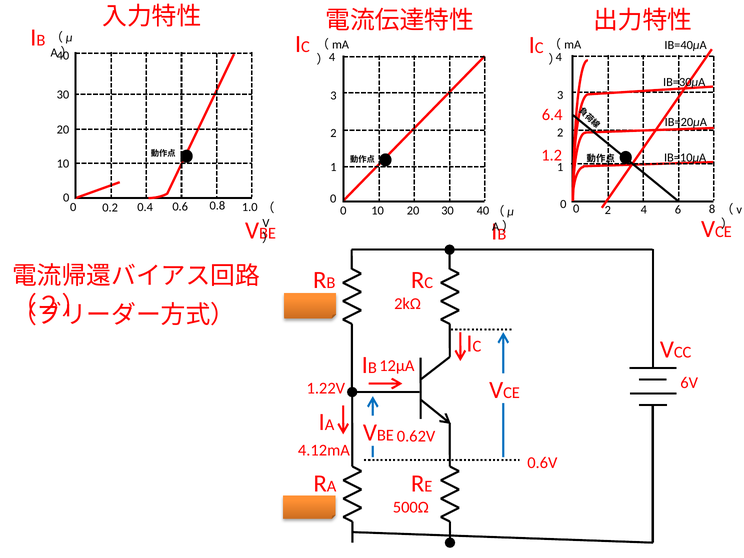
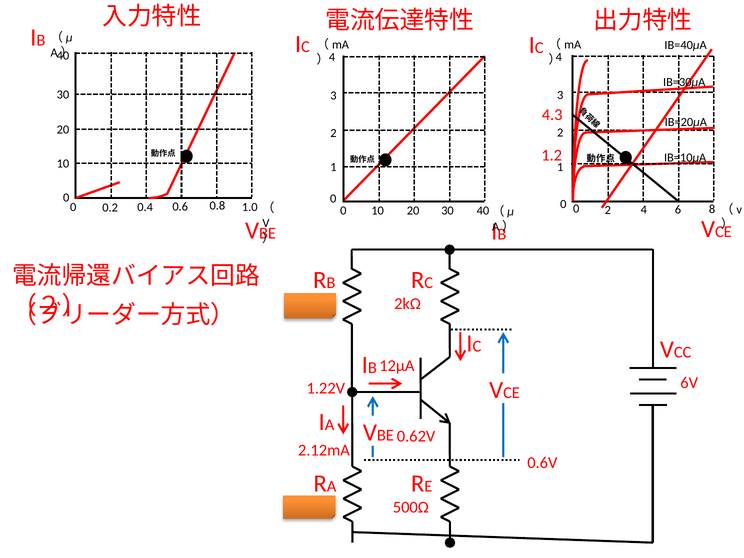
6.4: 6.4 -> 4.3
4.12mA: 4.12mA -> 2.12mA
